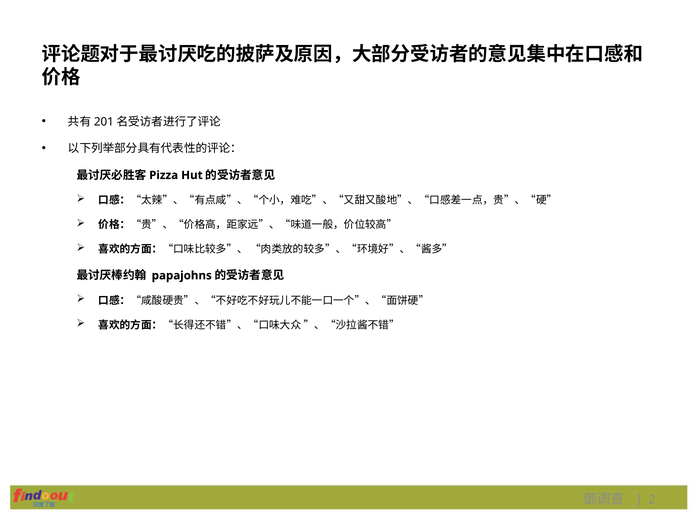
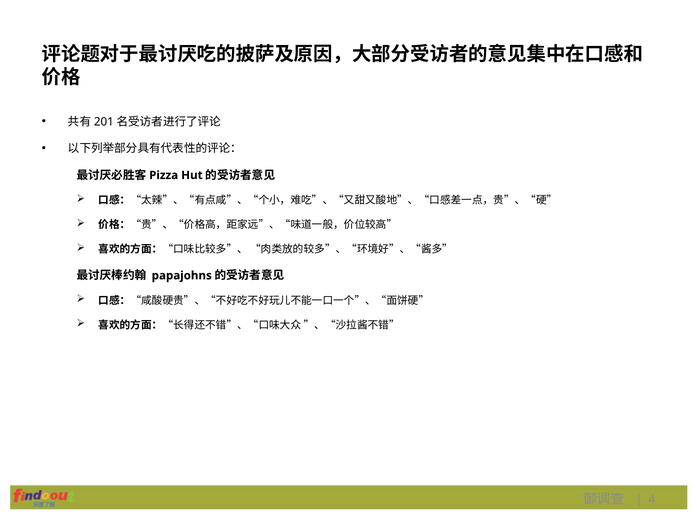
2: 2 -> 4
